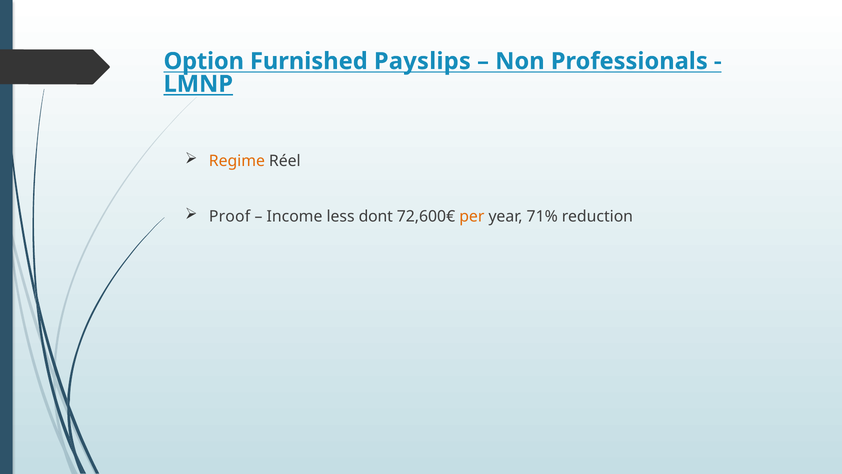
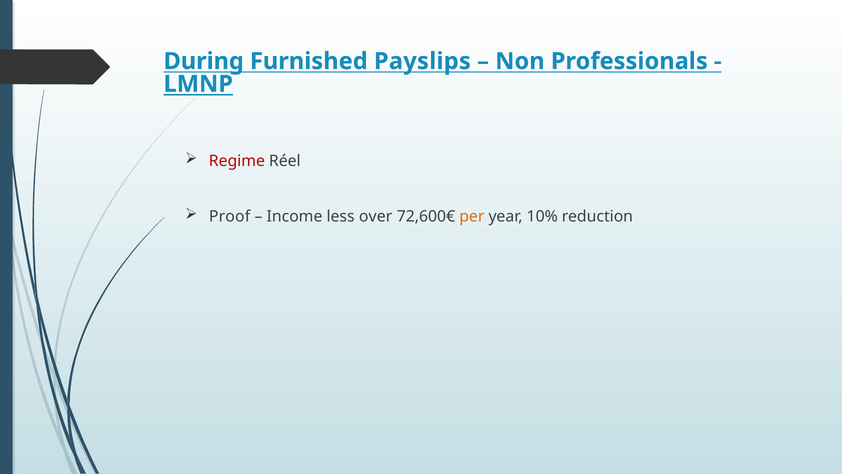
Option: Option -> During
Regime colour: orange -> red
dont: dont -> over
71%: 71% -> 10%
